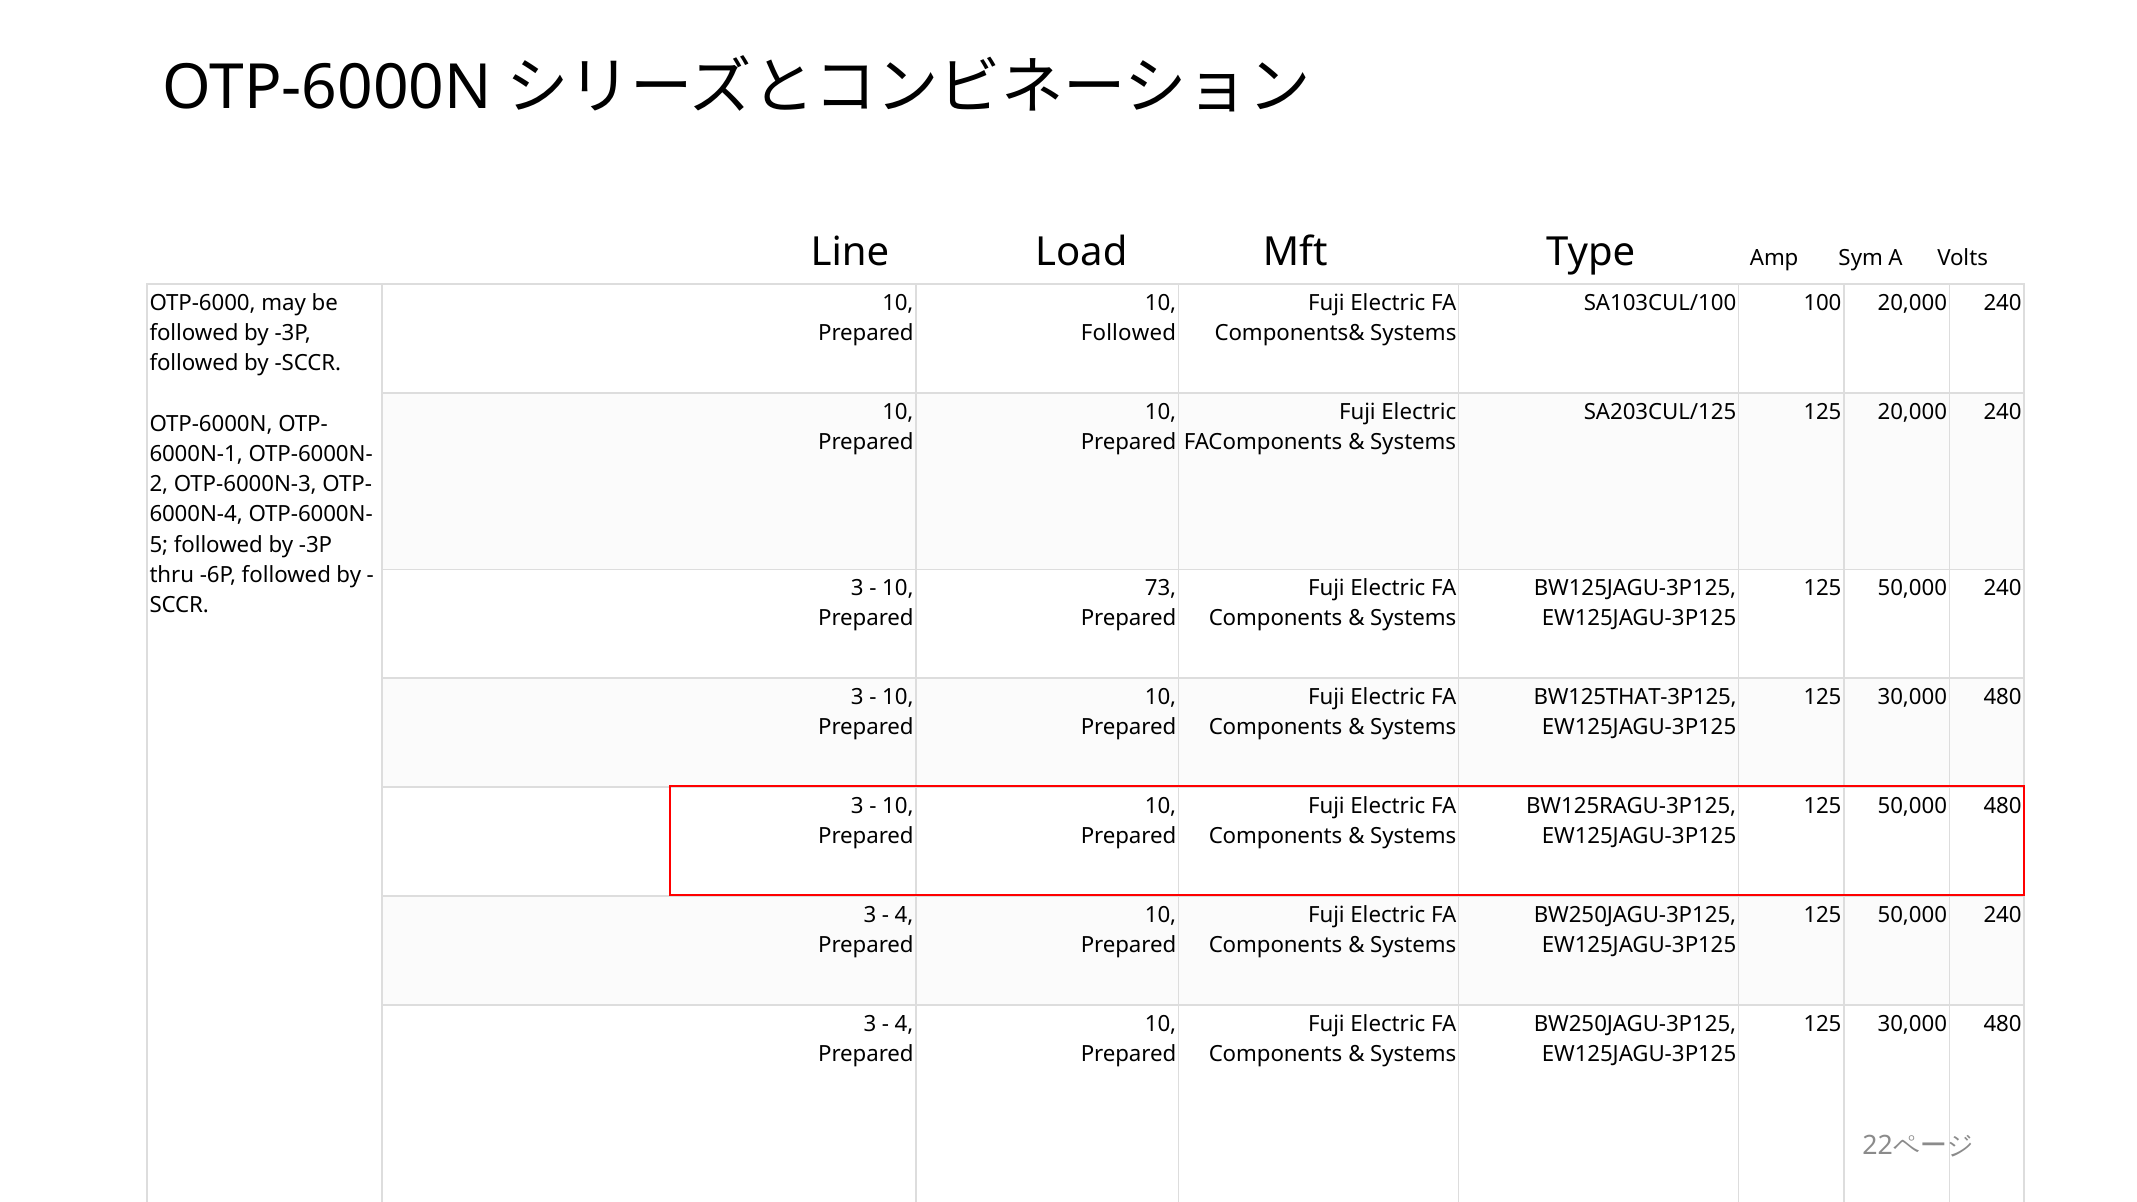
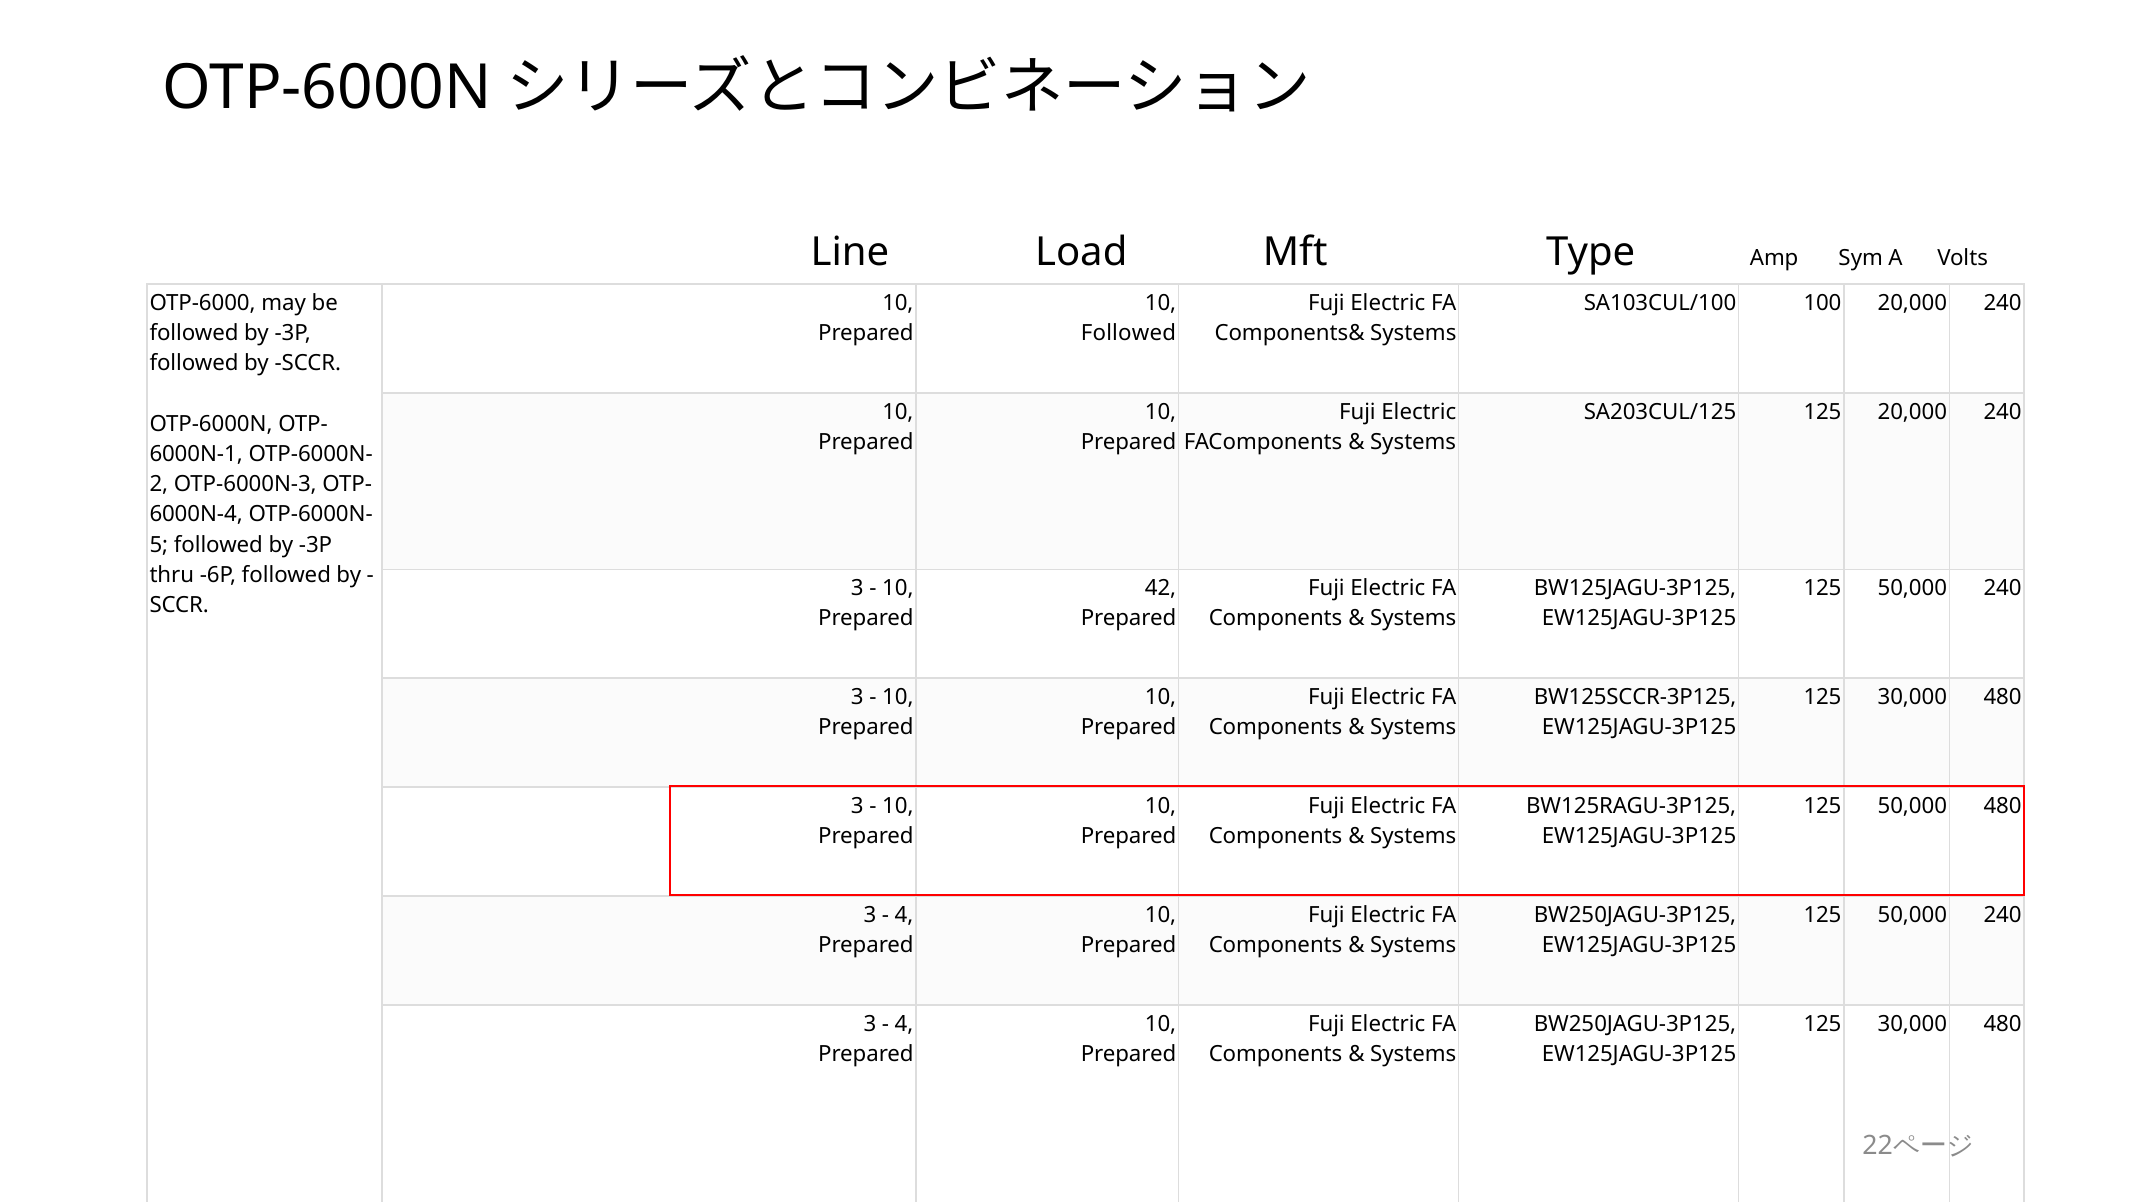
73: 73 -> 42
BW125THAT-3P125: BW125THAT-3P125 -> BW125SCCR-3P125
